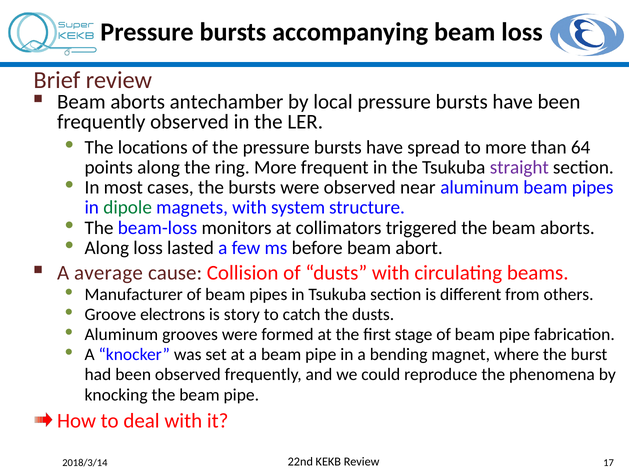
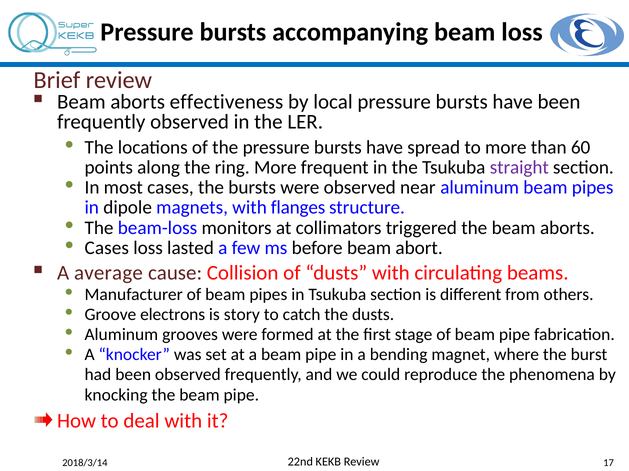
antechamber: antechamber -> effectiveness
64: 64 -> 60
dipole colour: green -> black
system: system -> flanges
Along at (107, 248): Along -> Cases
